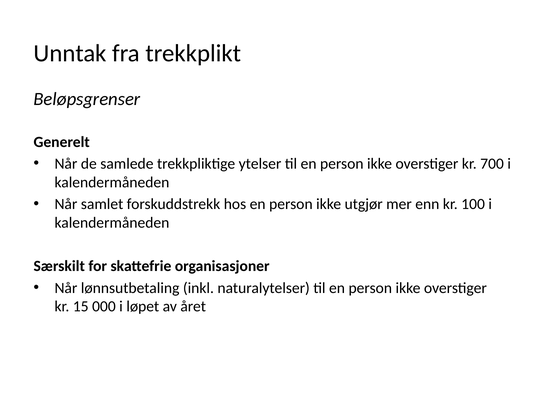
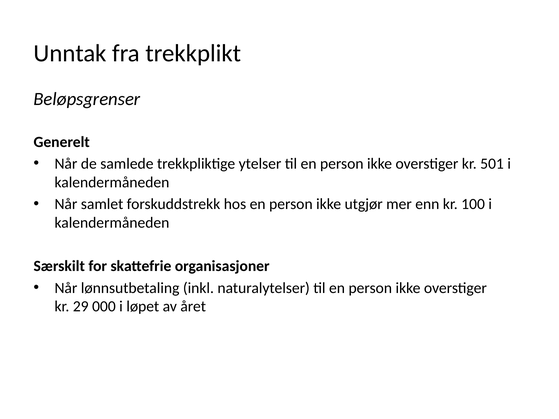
700: 700 -> 501
15: 15 -> 29
